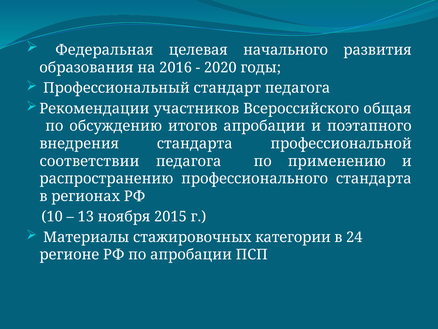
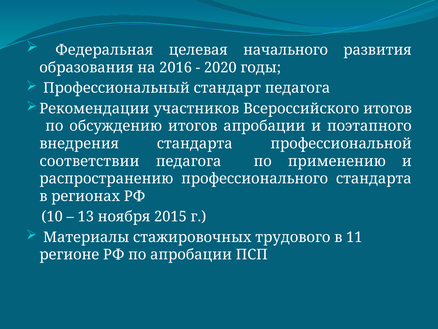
Всероссийского общая: общая -> итогов
категории: категории -> трудового
24: 24 -> 11
